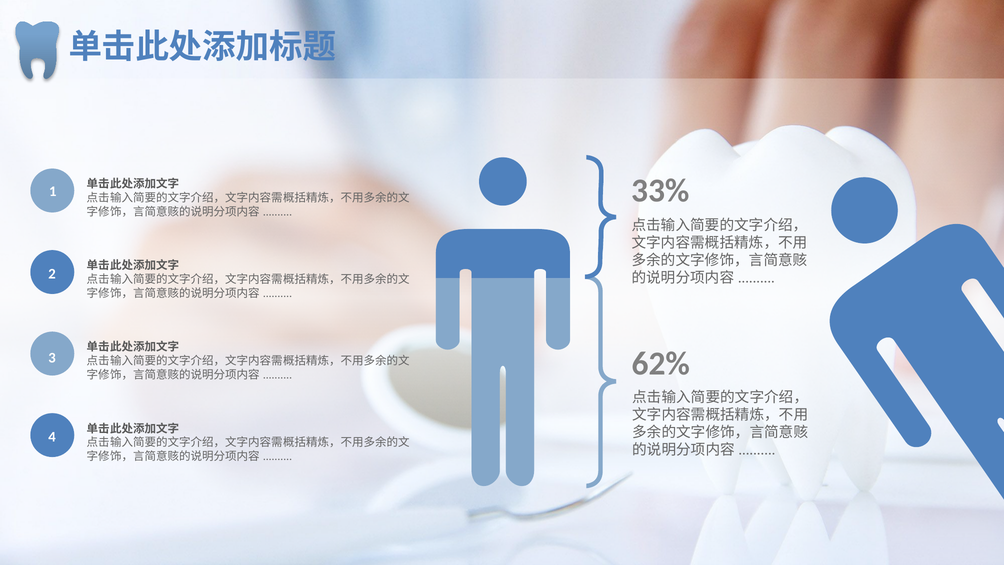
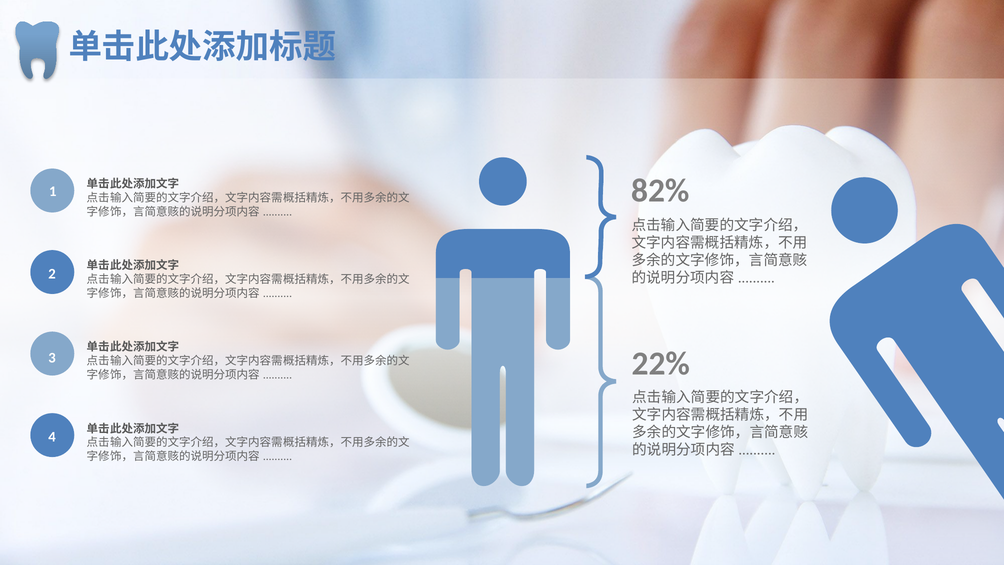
33%: 33% -> 82%
62%: 62% -> 22%
